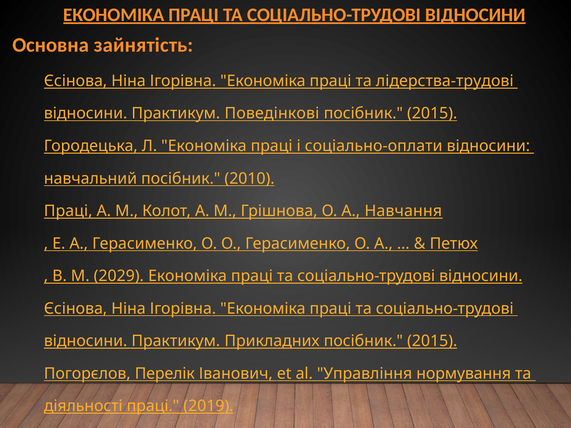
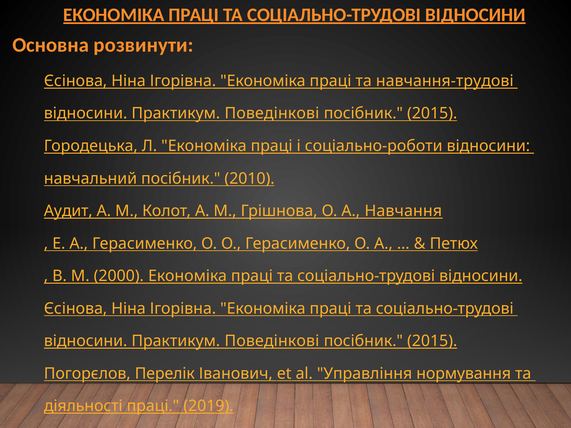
зайнятість: зайнятість -> розвинути
лідерства-трудові: лідерства-трудові -> навчання-трудові
соціально-оплати: соціально-оплати -> соціально-роботи
Праці at (68, 211): Праці -> Аудит
2029: 2029 -> 2000
Прикладних at (272, 341): Прикладних -> Поведінкові
